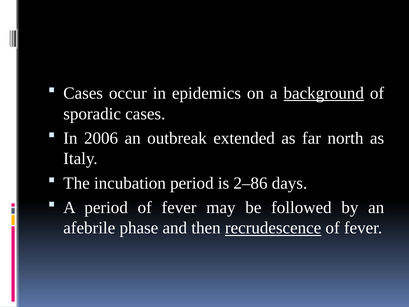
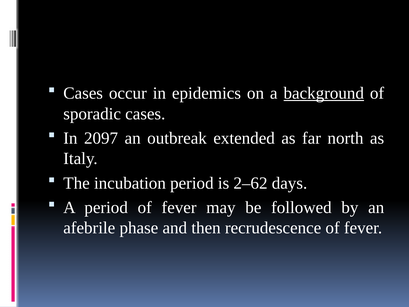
2006: 2006 -> 2097
2–86: 2–86 -> 2–62
recrudescence underline: present -> none
